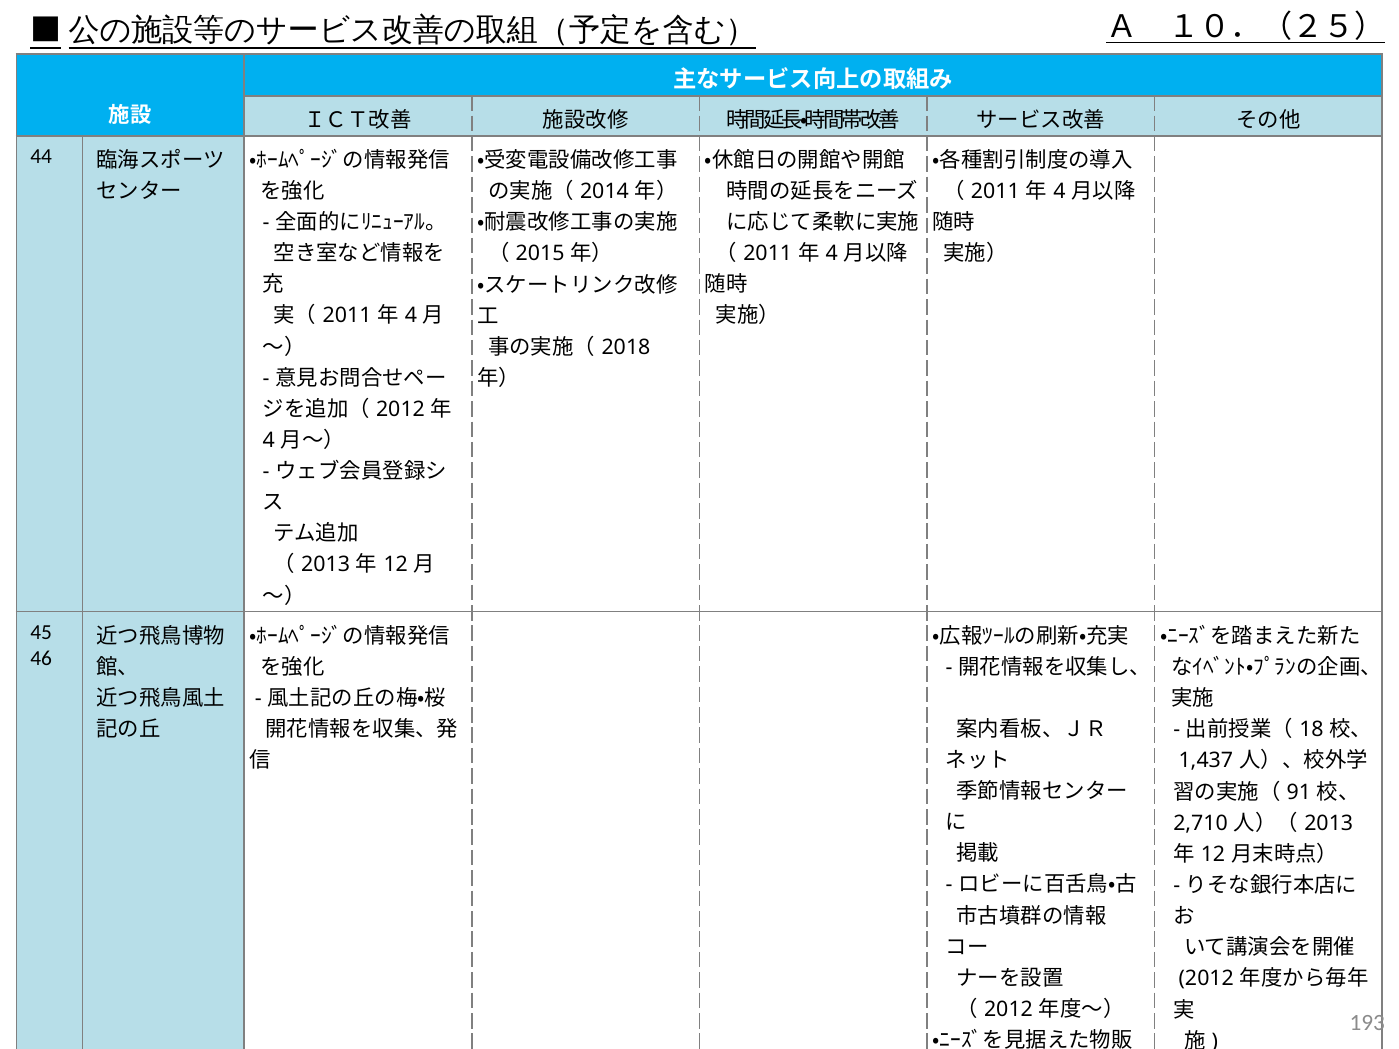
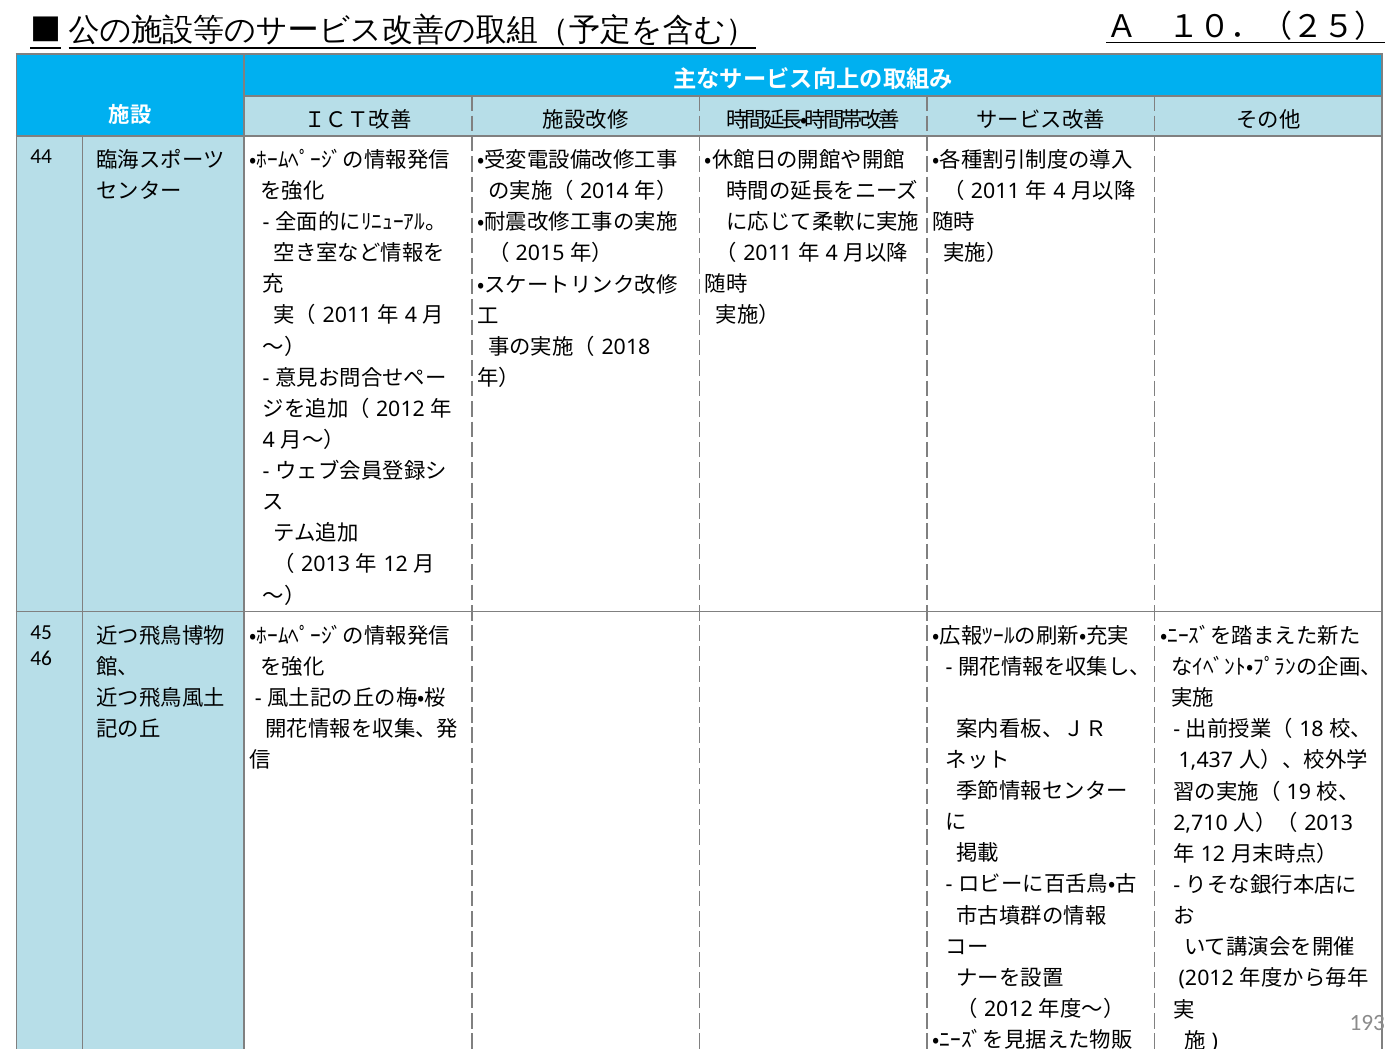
91: 91 -> 19
